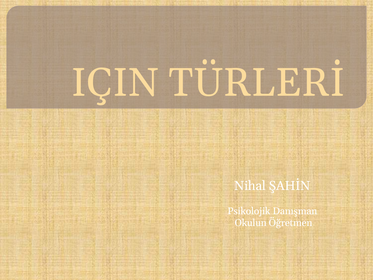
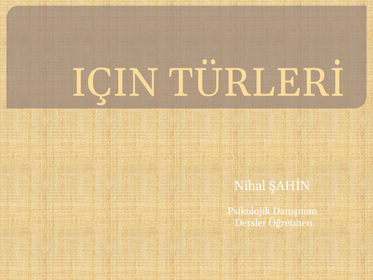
Okulun: Okulun -> Dersler
